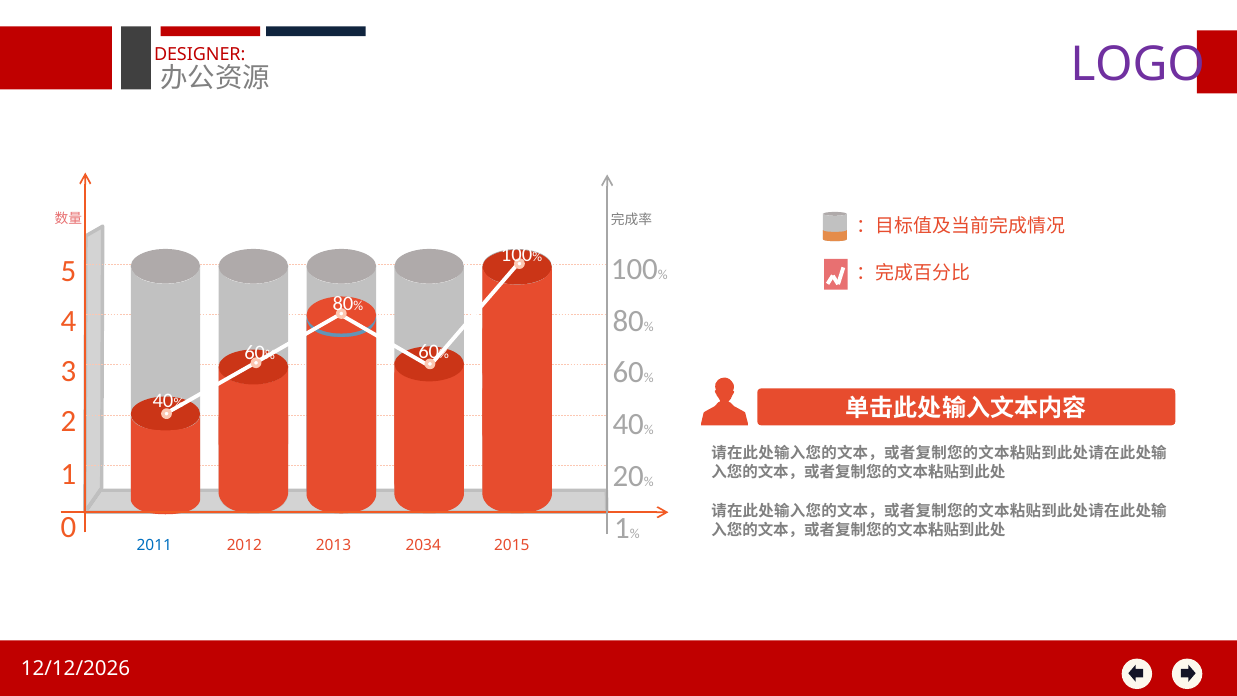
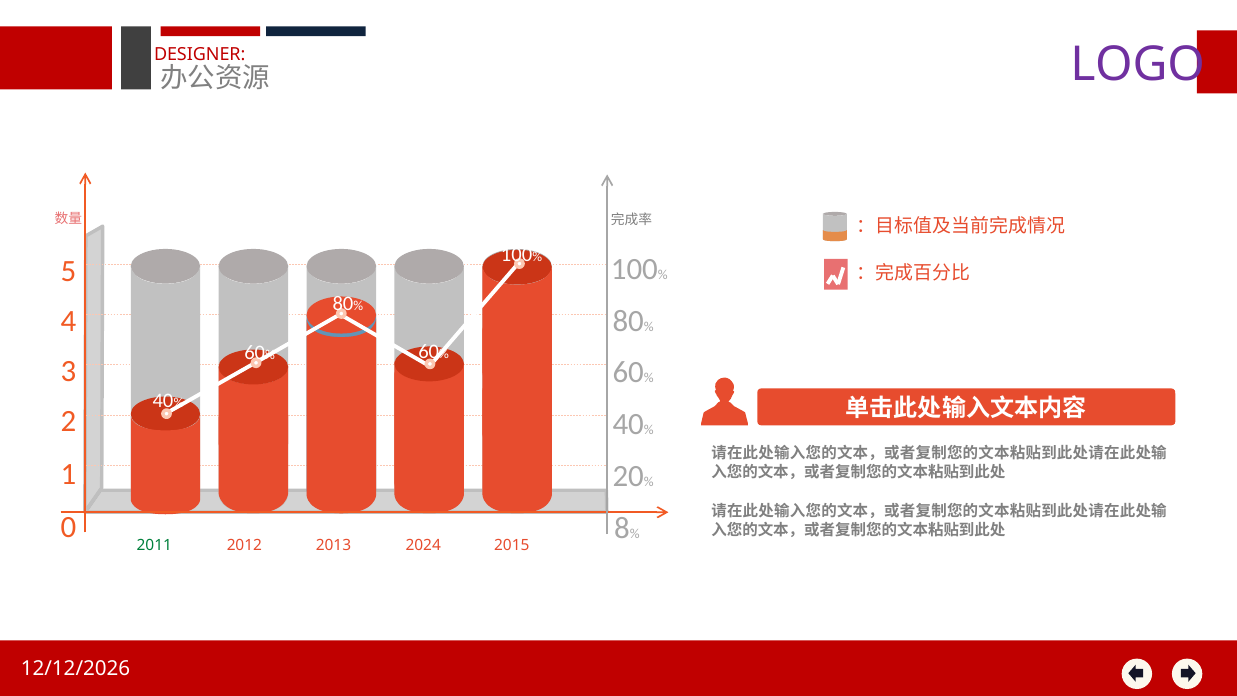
0 1: 1 -> 8
2011 colour: blue -> green
2034: 2034 -> 2024
